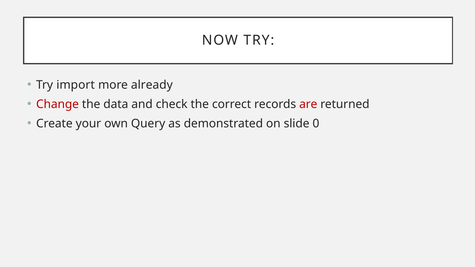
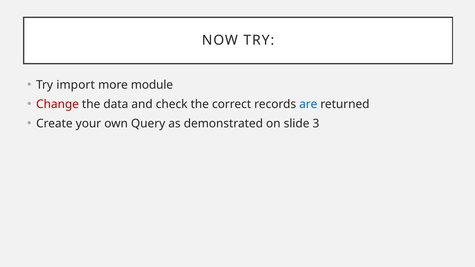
already: already -> module
are colour: red -> blue
0: 0 -> 3
